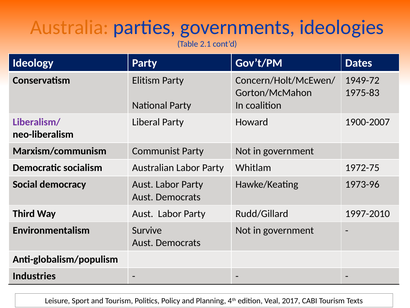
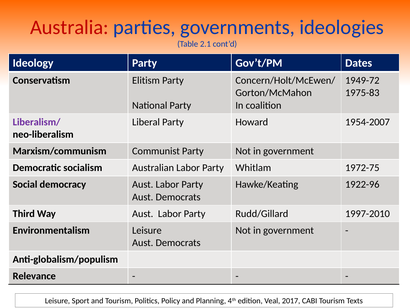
Australia colour: orange -> red
1900-2007: 1900-2007 -> 1954-2007
1973-96: 1973-96 -> 1922-96
Environmentalism Survive: Survive -> Leisure
Industries: Industries -> Relevance
